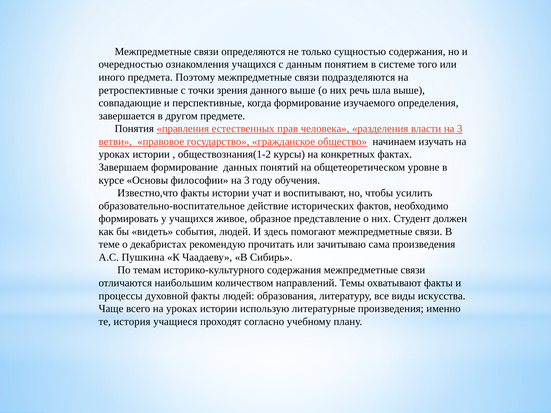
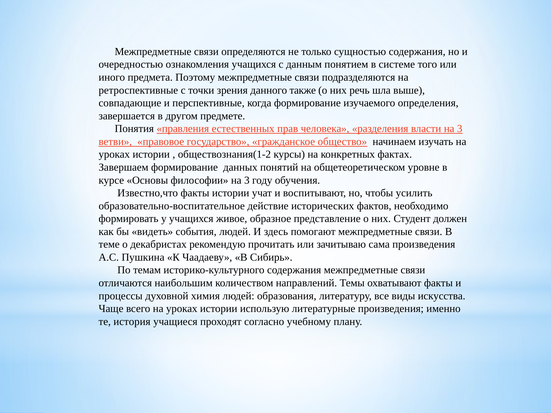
данного выше: выше -> также
духовной факты: факты -> химия
